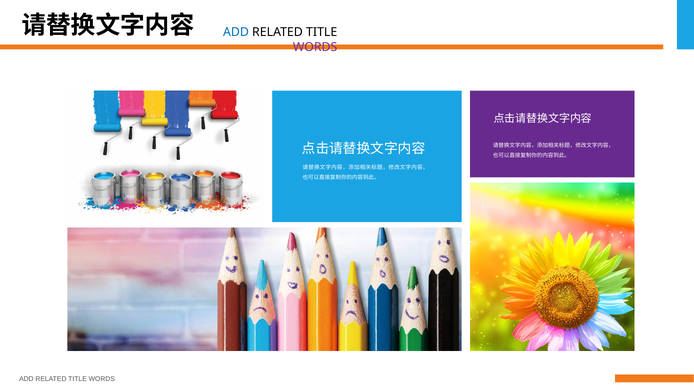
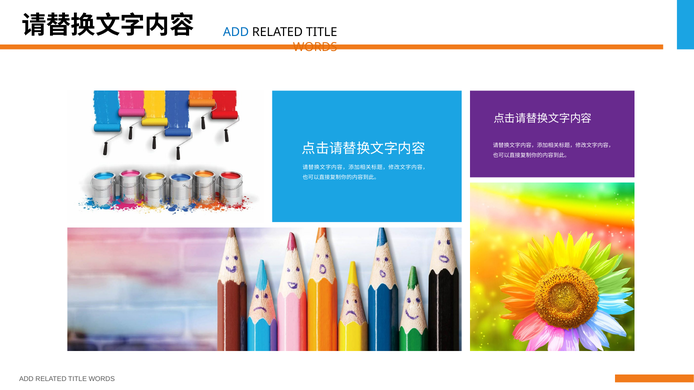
WORDS at (315, 47) colour: purple -> orange
